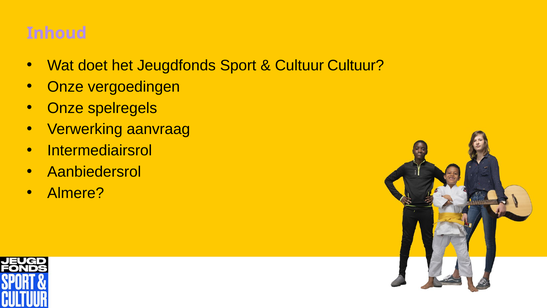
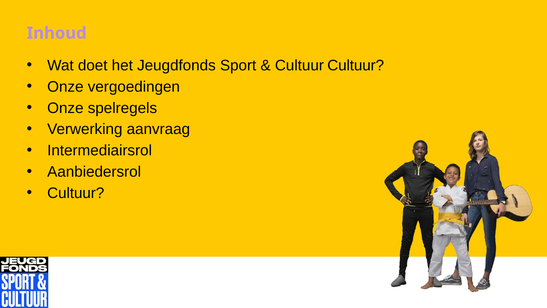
Almere at (76, 193): Almere -> Cultuur
